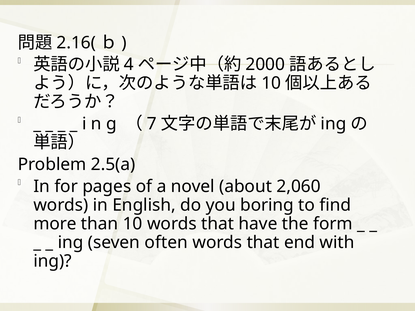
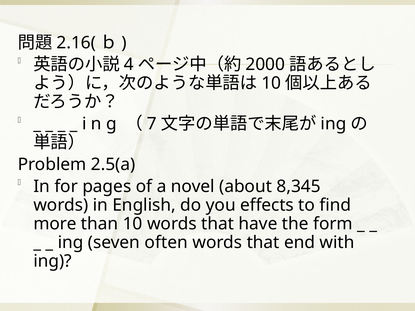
2,060: 2,060 -> 8,345
boring: boring -> effects
